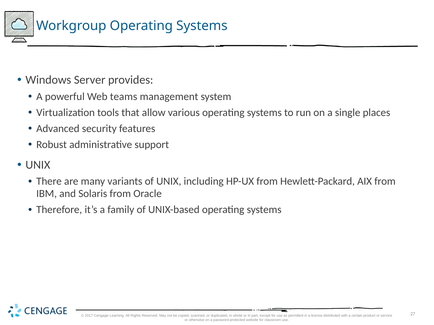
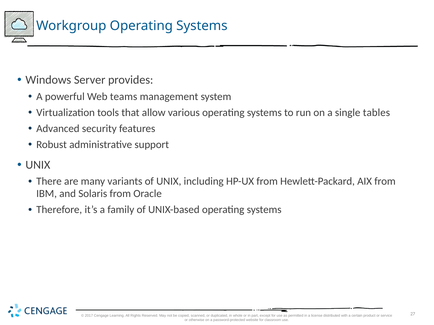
places: places -> tables
